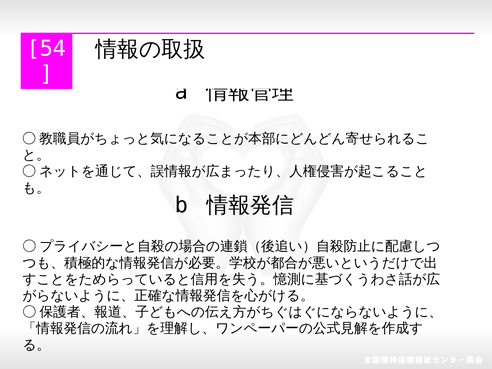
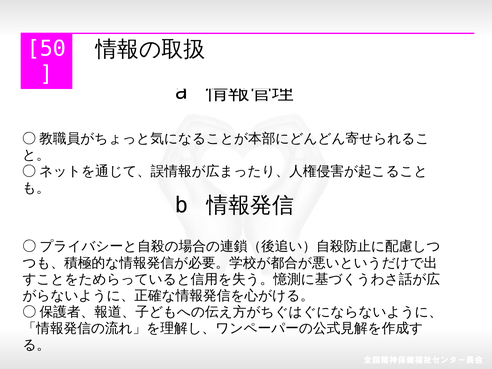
54: 54 -> 50
